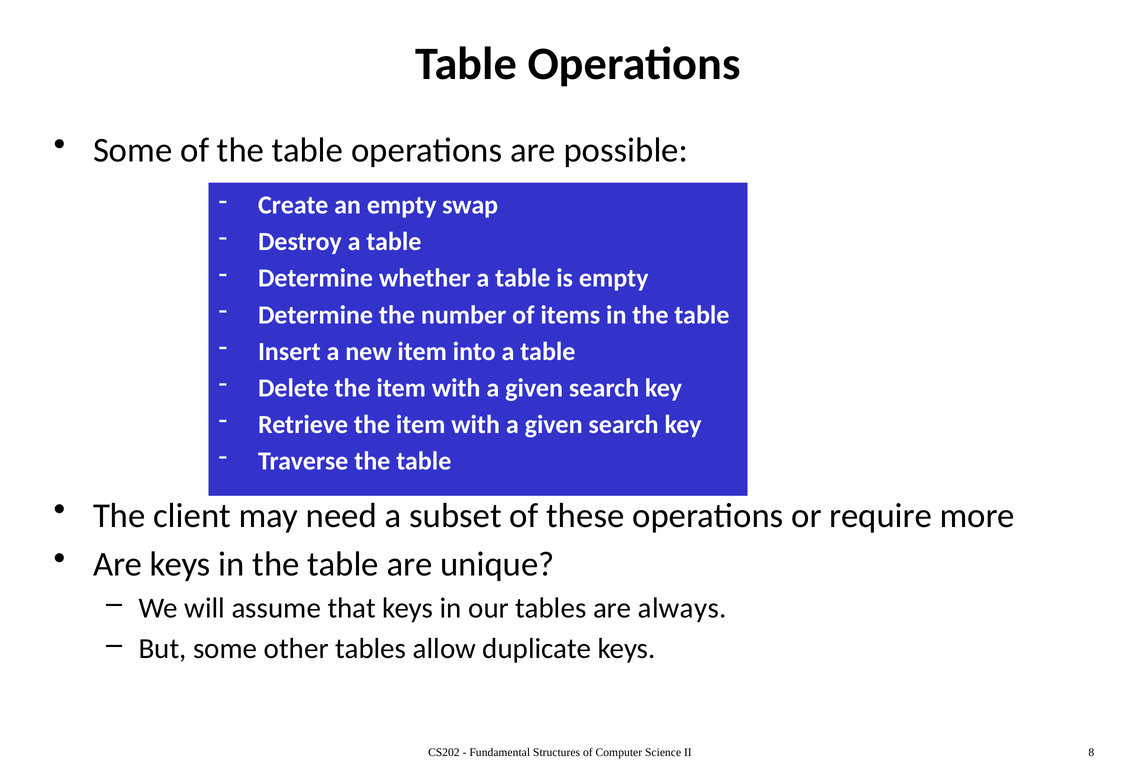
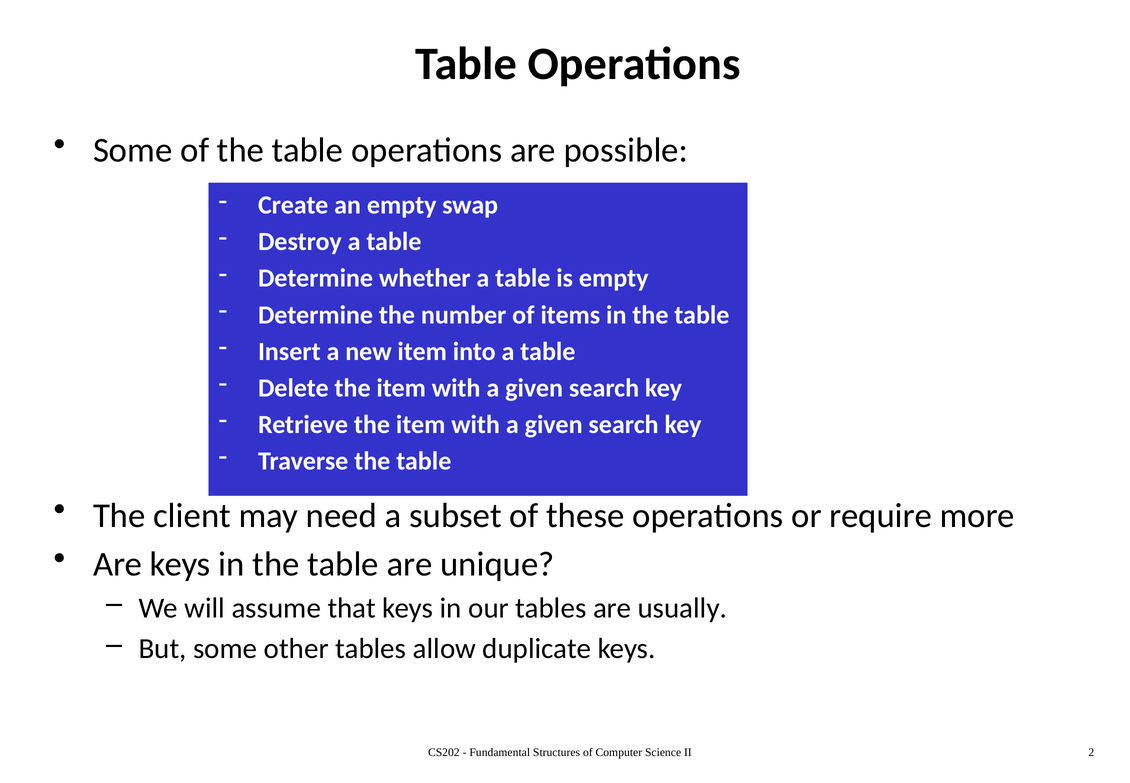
always: always -> usually
8: 8 -> 2
